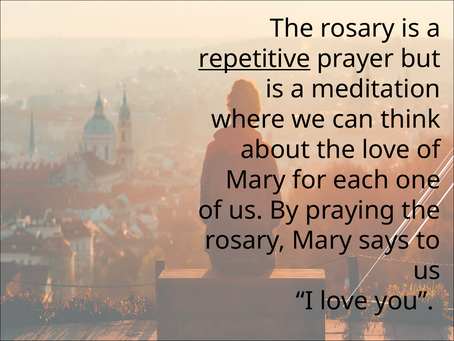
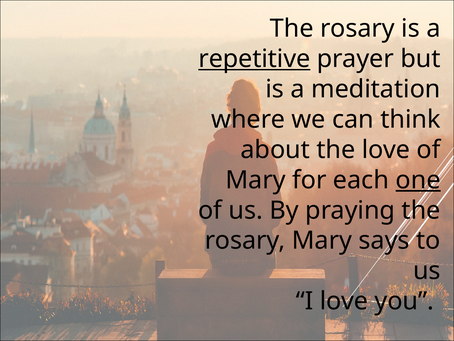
one underline: none -> present
